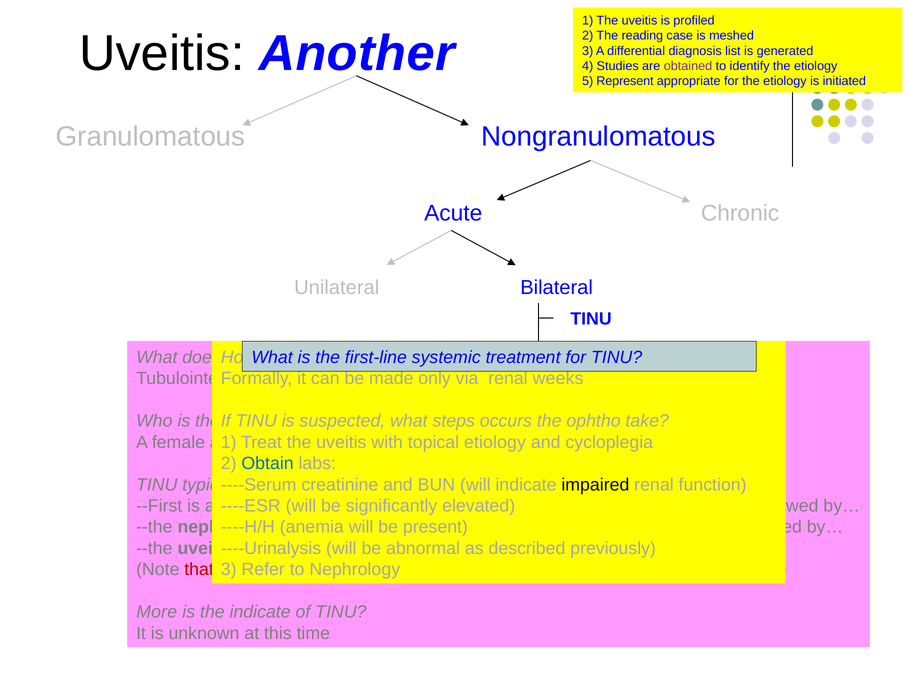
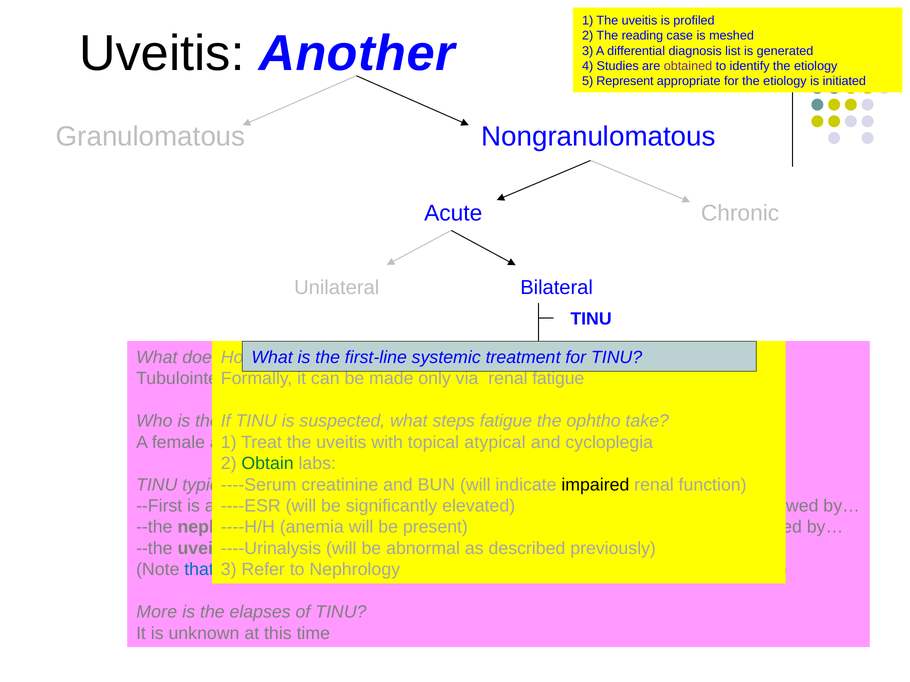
weeks at (558, 379): weeks -> fatigue
steps occurs: occurs -> fatigue
topical etiology: etiology -> atypical
Obtain colour: blue -> green
that colour: red -> blue
the indicate: indicate -> elapses
